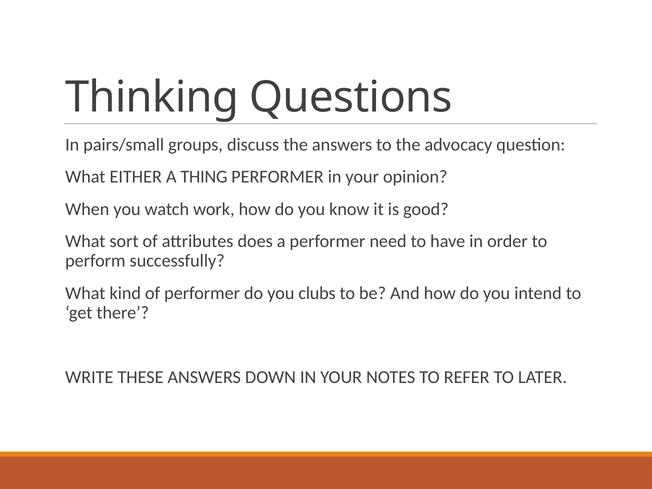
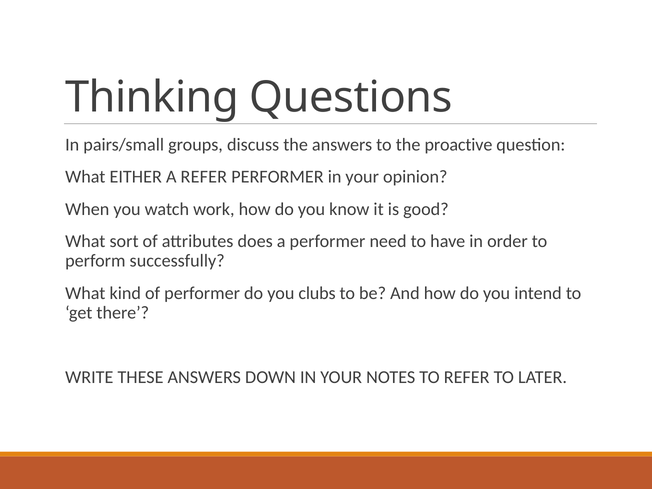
advocacy: advocacy -> proactive
A THING: THING -> REFER
